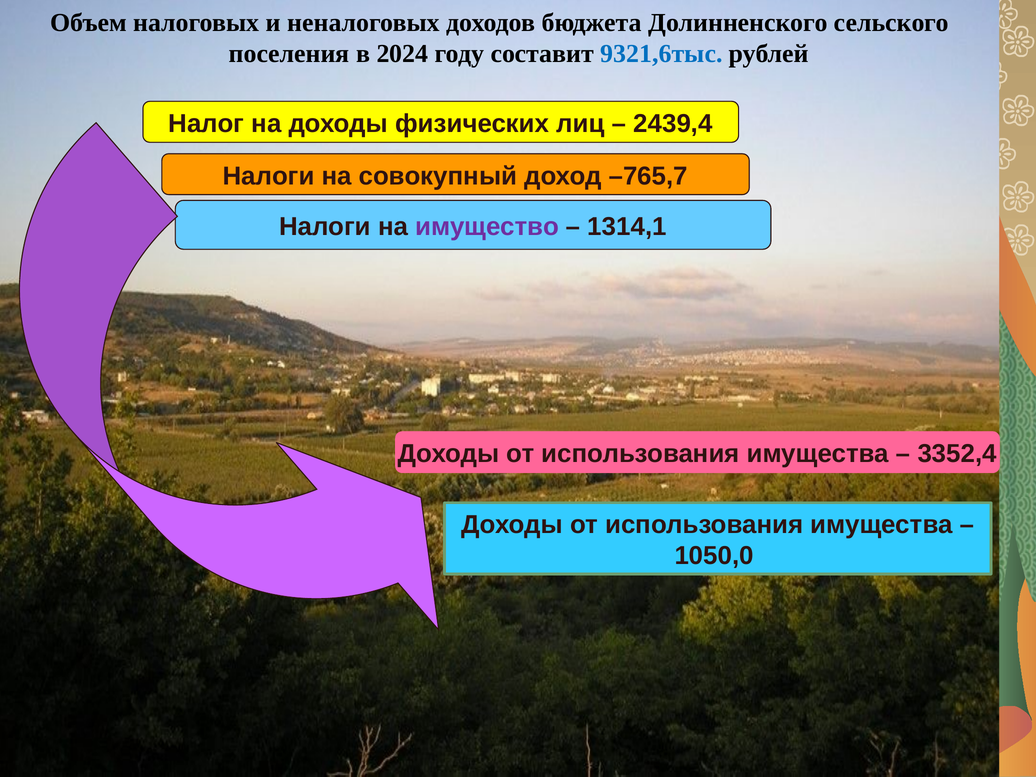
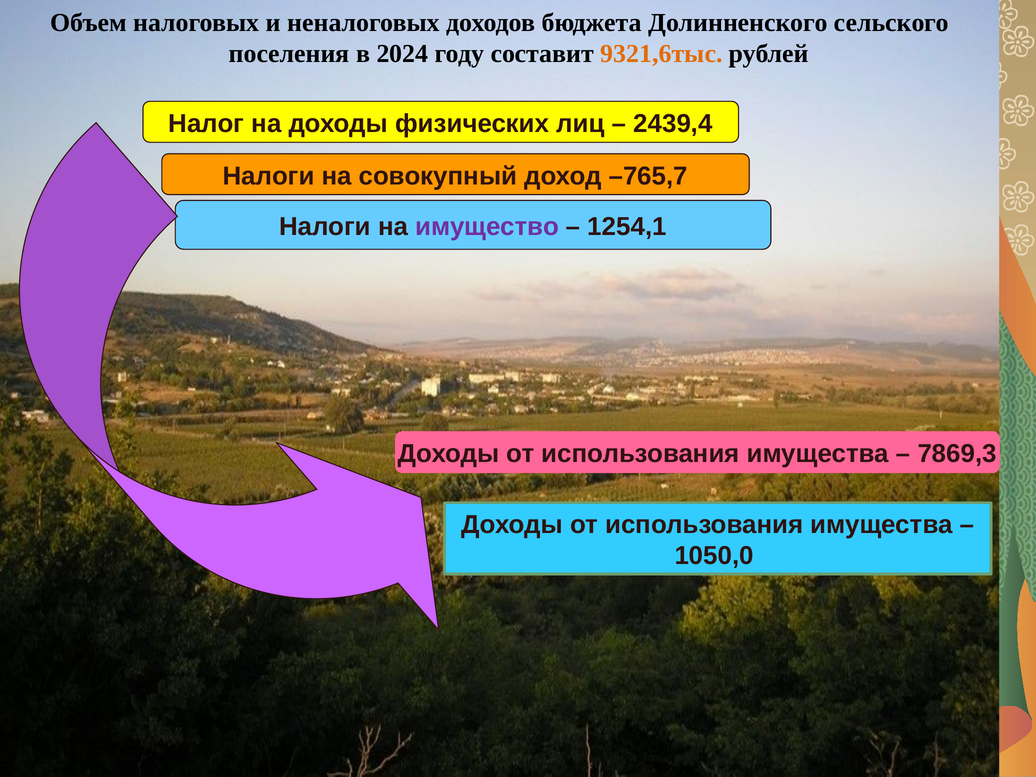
9321,6тыс colour: blue -> orange
1314,1: 1314,1 -> 1254,1
3352,4: 3352,4 -> 7869,3
